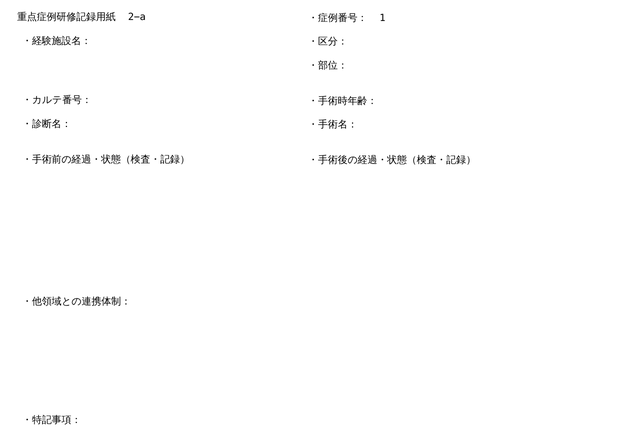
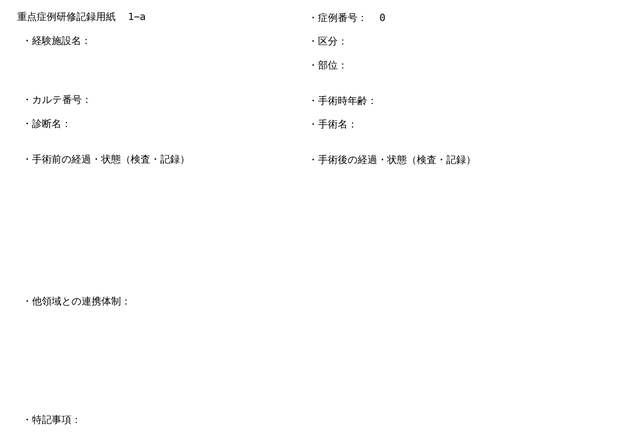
2−a: 2−a -> 1−a
1: 1 -> 0
